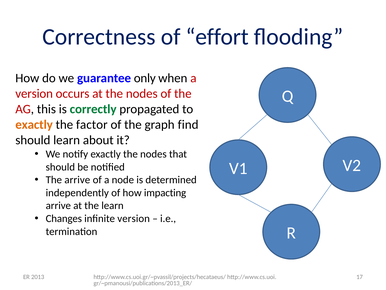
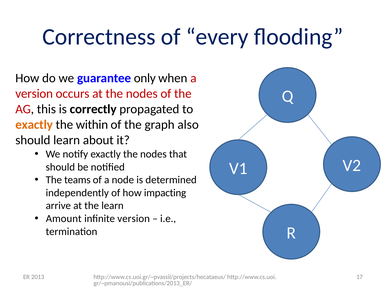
effort: effort -> every
correctly colour: green -> black
factor: factor -> within
find: find -> also
The arrive: arrive -> teams
Changes: Changes -> Amount
